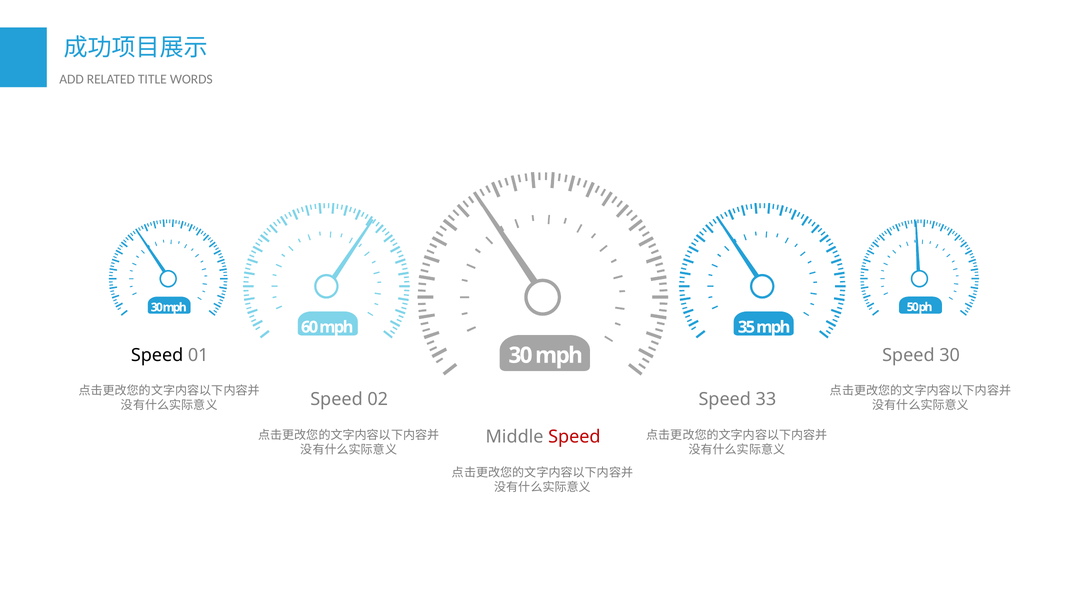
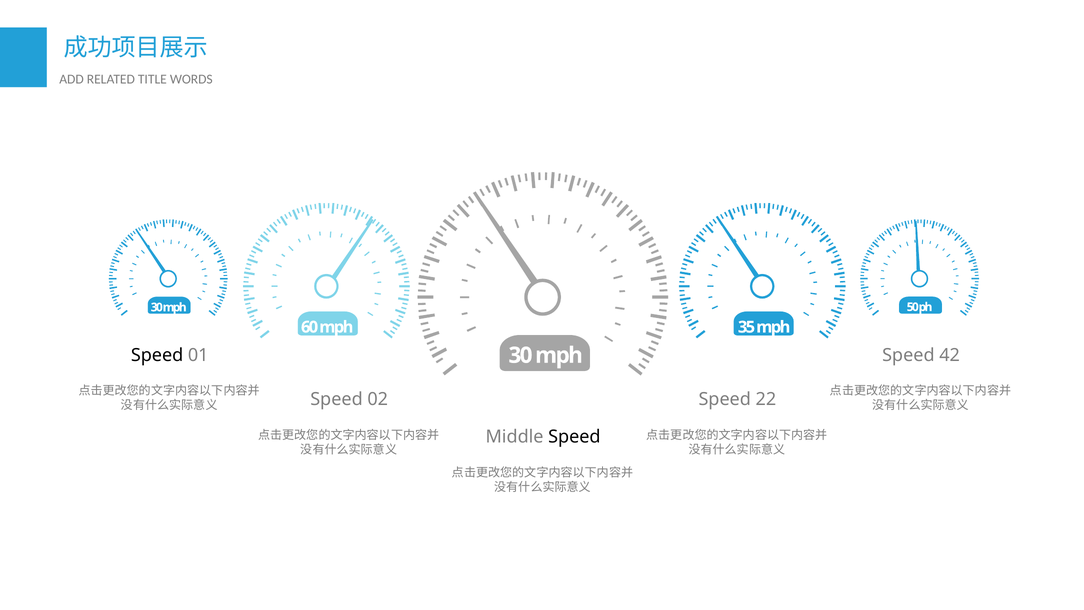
Speed 30: 30 -> 42
33: 33 -> 22
Speed at (574, 437) colour: red -> black
